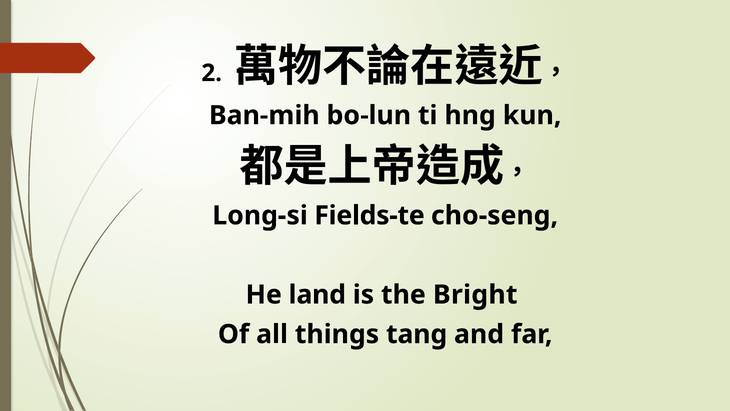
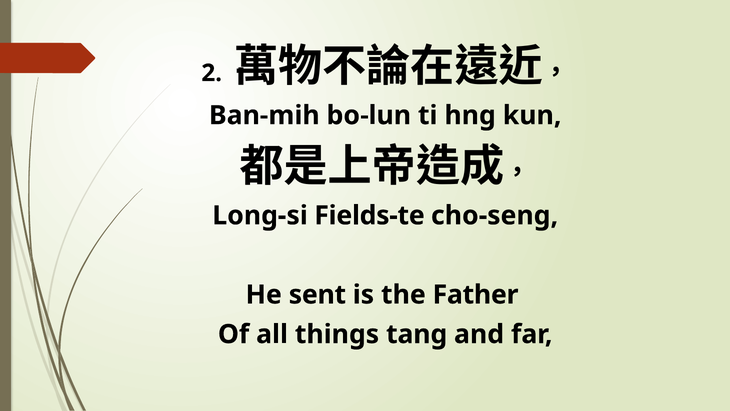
land: land -> sent
Bright: Bright -> Father
